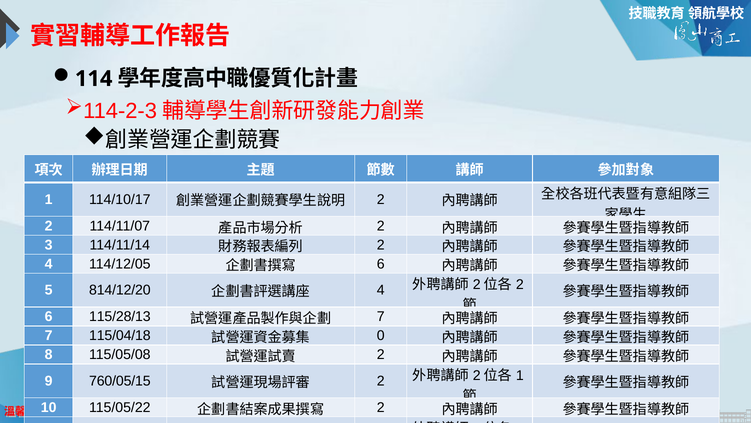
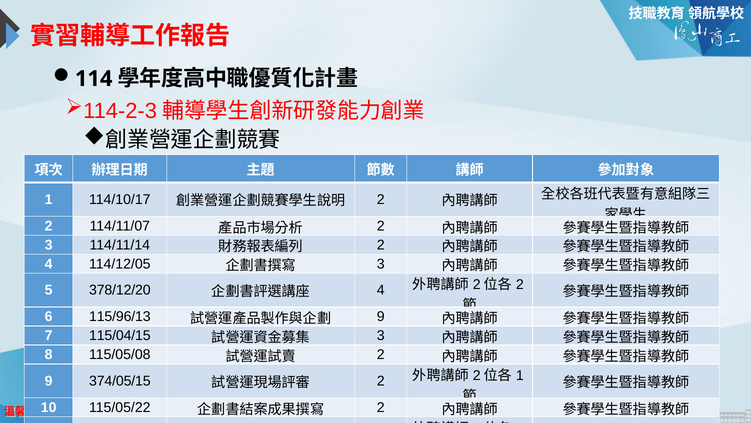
6 at (381, 264): 6 -> 3
814/12/20: 814/12/20 -> 378/12/20
115/28/13: 115/28/13 -> 115/96/13
7 at (381, 316): 7 -> 9
115/04/18: 115/04/18 -> 115/04/15
0 at (381, 335): 0 -> 3
760/05/15: 760/05/15 -> 374/05/15
